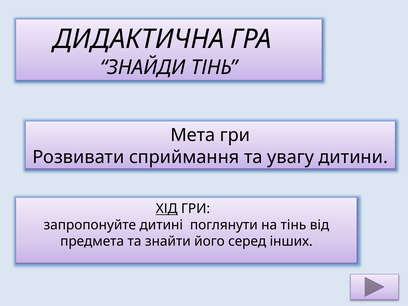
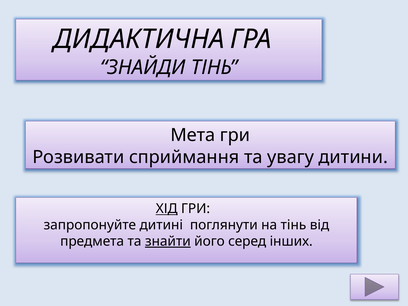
знайти underline: none -> present
